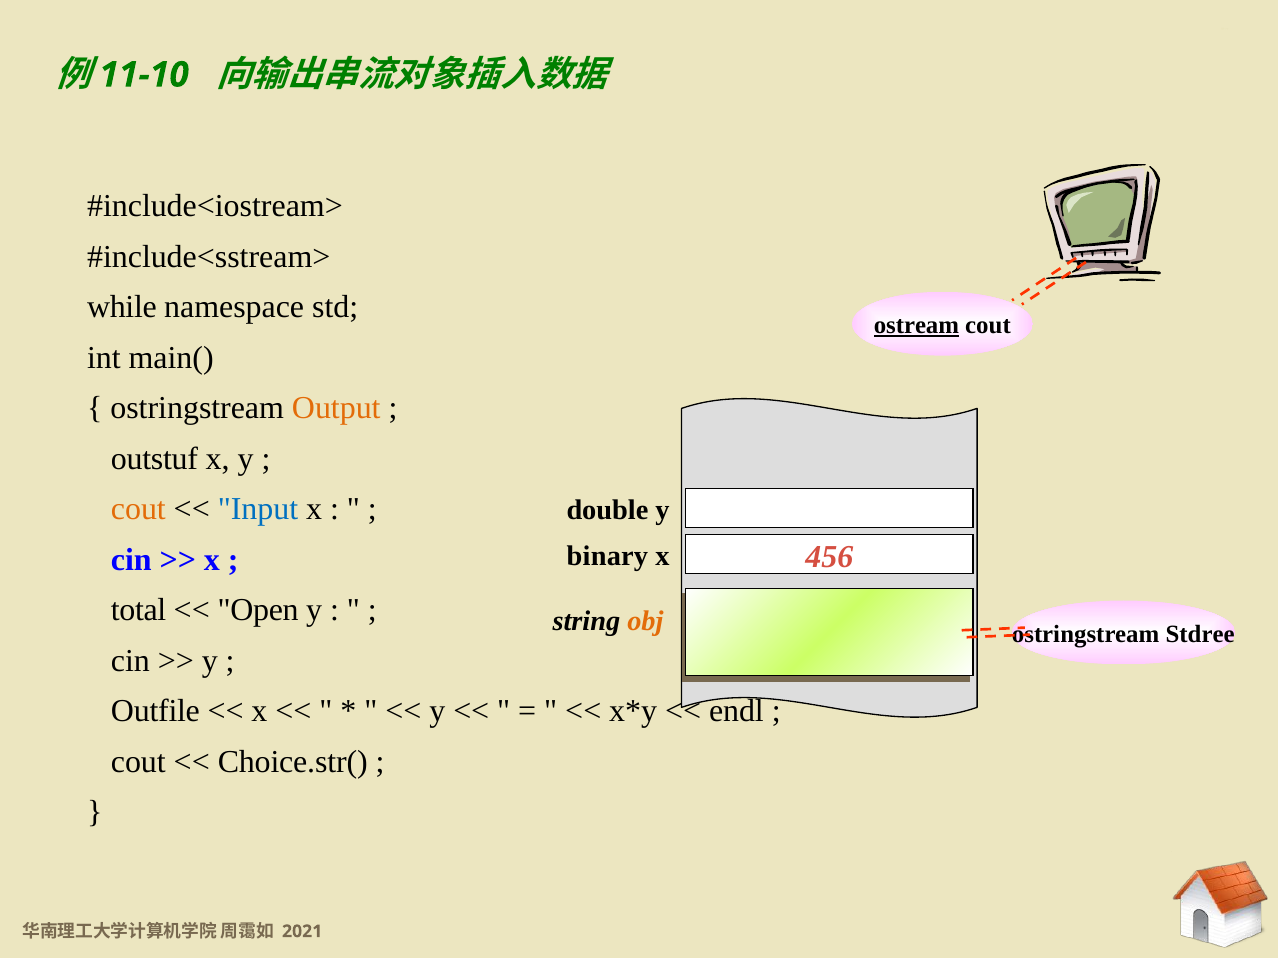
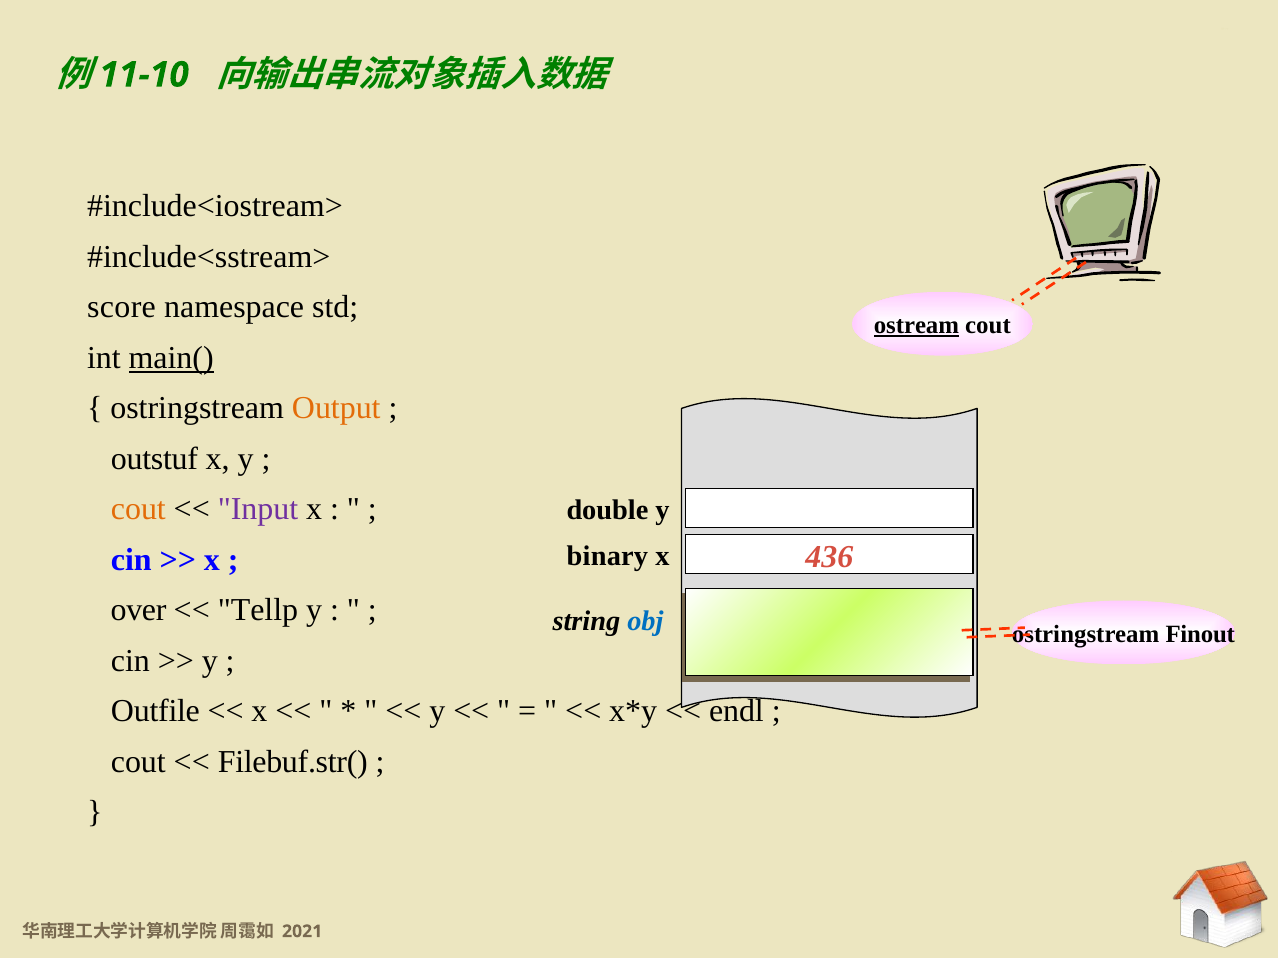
while: while -> score
main( underline: none -> present
Input colour: blue -> purple
456: 456 -> 436
total: total -> over
Open: Open -> Tellp
obj colour: orange -> blue
Stdree: Stdree -> Finout
Choice.str(: Choice.str( -> Filebuf.str(
